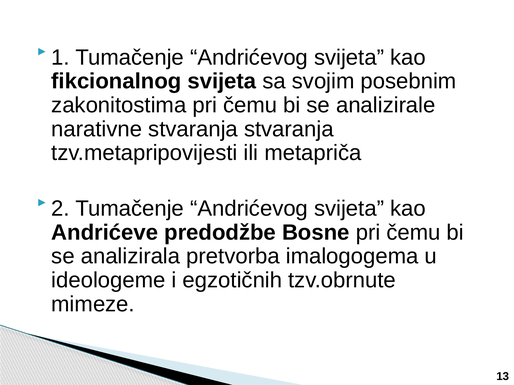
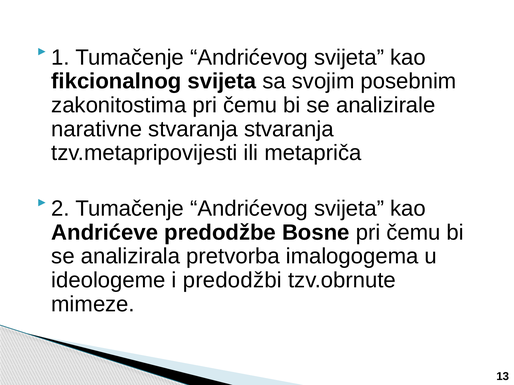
egzotičnih: egzotičnih -> predodžbi
